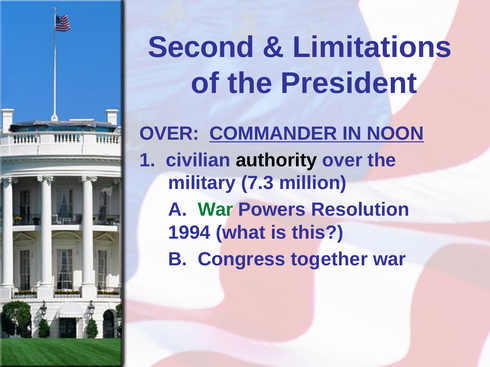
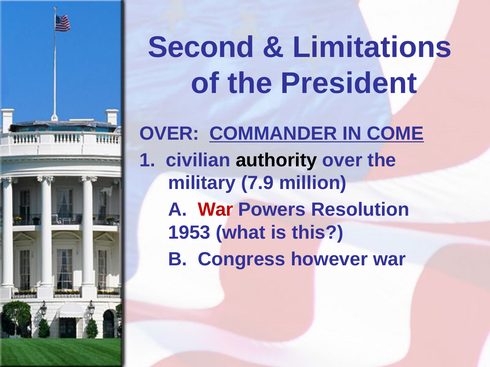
NOON: NOON -> COME
7.3: 7.3 -> 7.9
War at (215, 210) colour: green -> red
1994: 1994 -> 1953
together: together -> however
